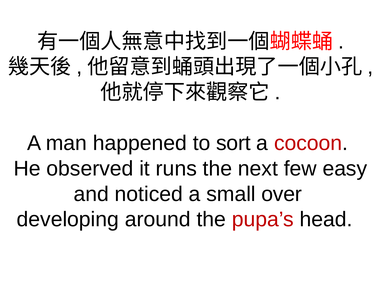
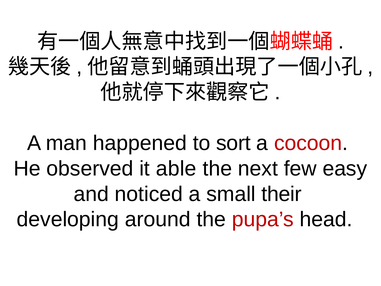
runs: runs -> able
over: over -> their
